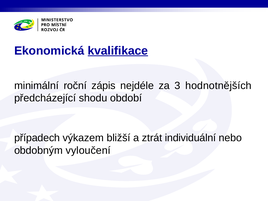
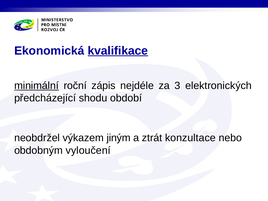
minimální underline: none -> present
hodnotnějších: hodnotnějších -> elektronických
případech: případech -> neobdržel
bližší: bližší -> jiným
individuální: individuální -> konzultace
